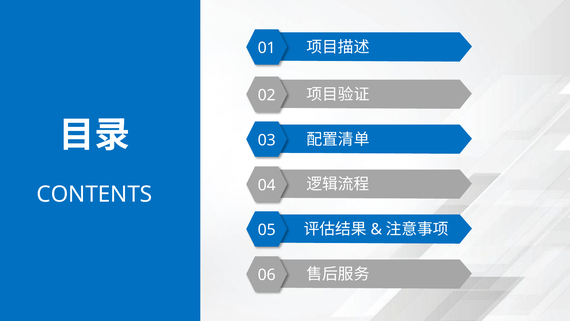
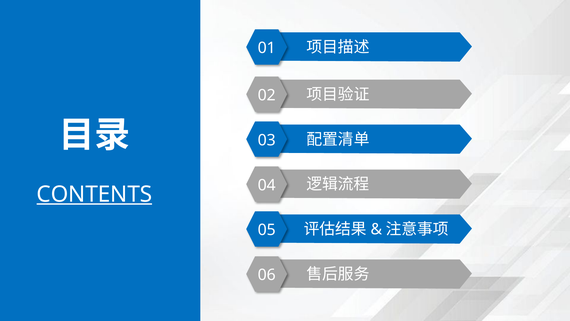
CONTENTS underline: none -> present
